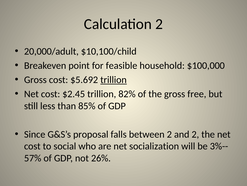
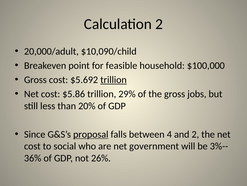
$10,100/child: $10,100/child -> $10,090/child
$2.45: $2.45 -> $5.86
82%: 82% -> 29%
free: free -> jobs
85%: 85% -> 20%
proposal underline: none -> present
between 2: 2 -> 4
socialization: socialization -> government
57%: 57% -> 36%
